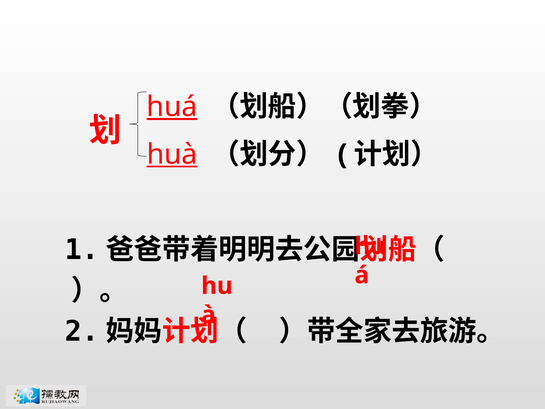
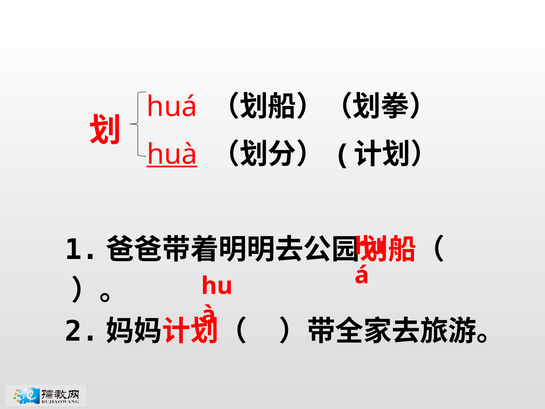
huá underline: present -> none
